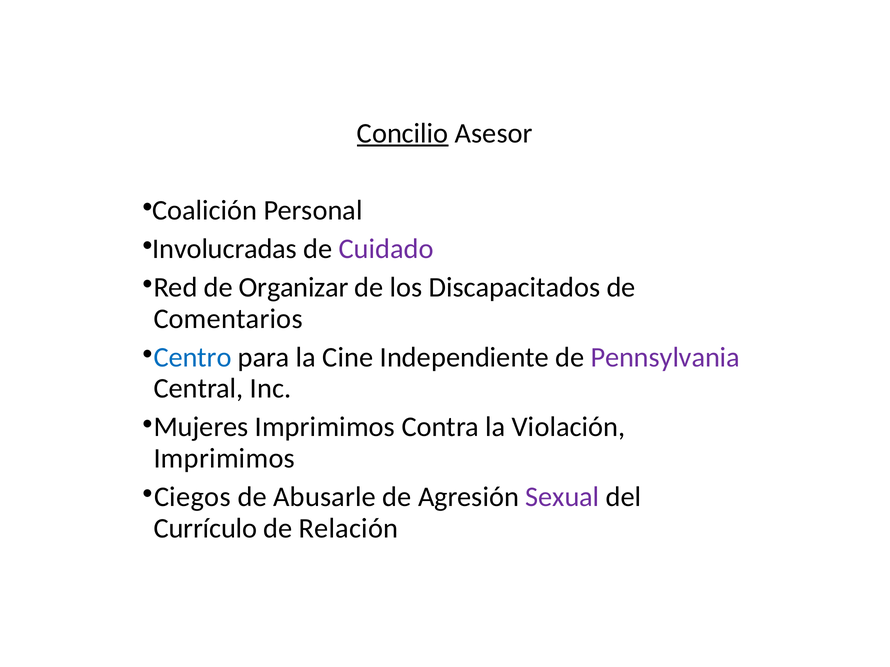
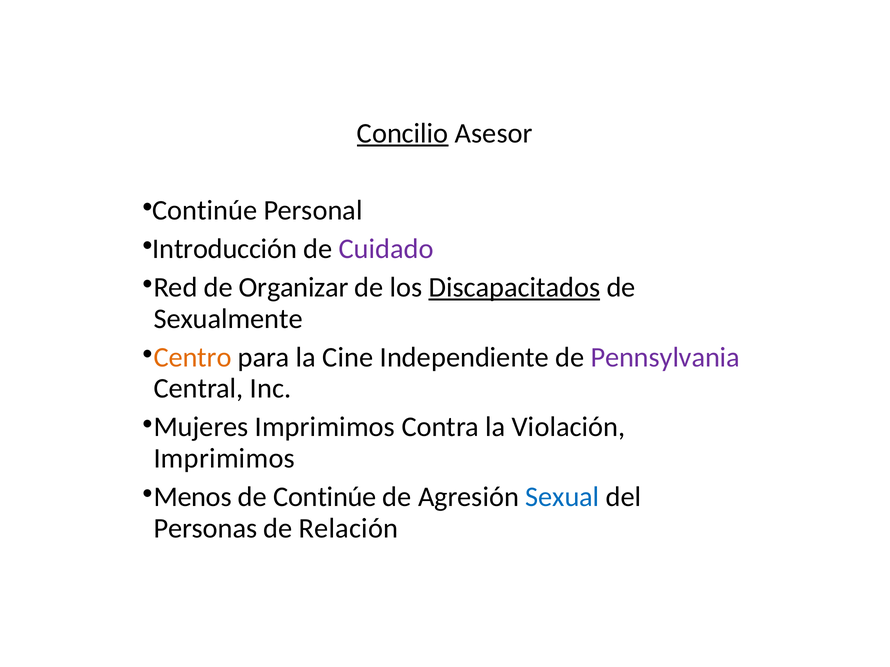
Coalición at (205, 210): Coalición -> Continúe
Involucradas: Involucradas -> Introducción
Discapacitados underline: none -> present
Comentarios: Comentarios -> Sexualmente
Centro colour: blue -> orange
Ciegos: Ciegos -> Menos
de Abusarle: Abusarle -> Continúe
Sexual colour: purple -> blue
Currículo: Currículo -> Personas
